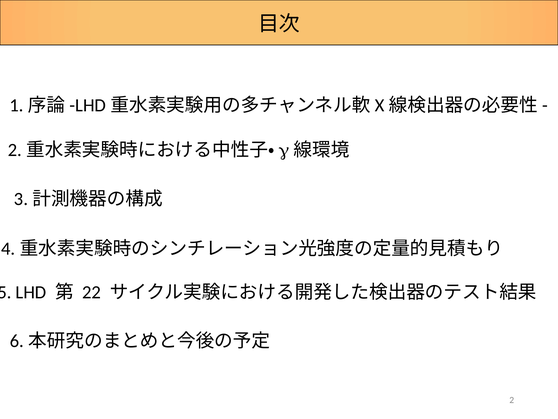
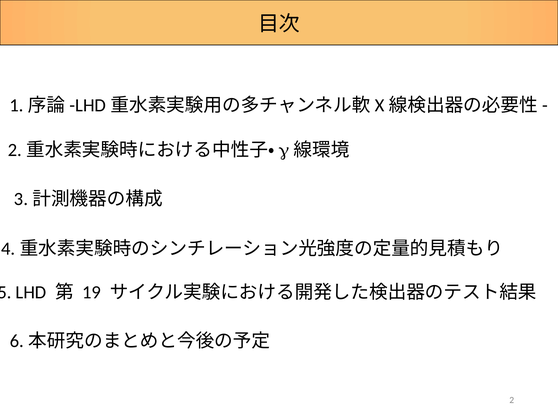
22: 22 -> 19
